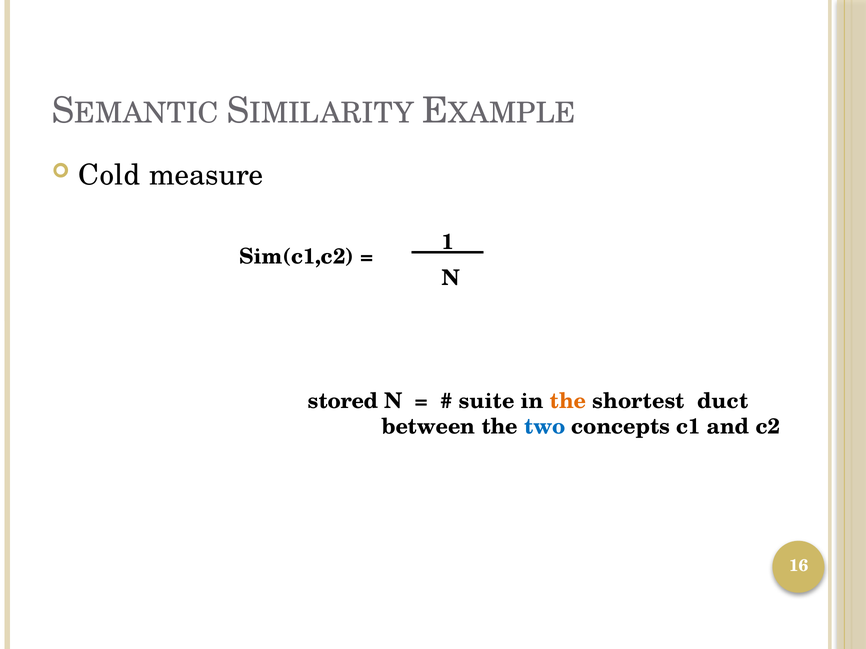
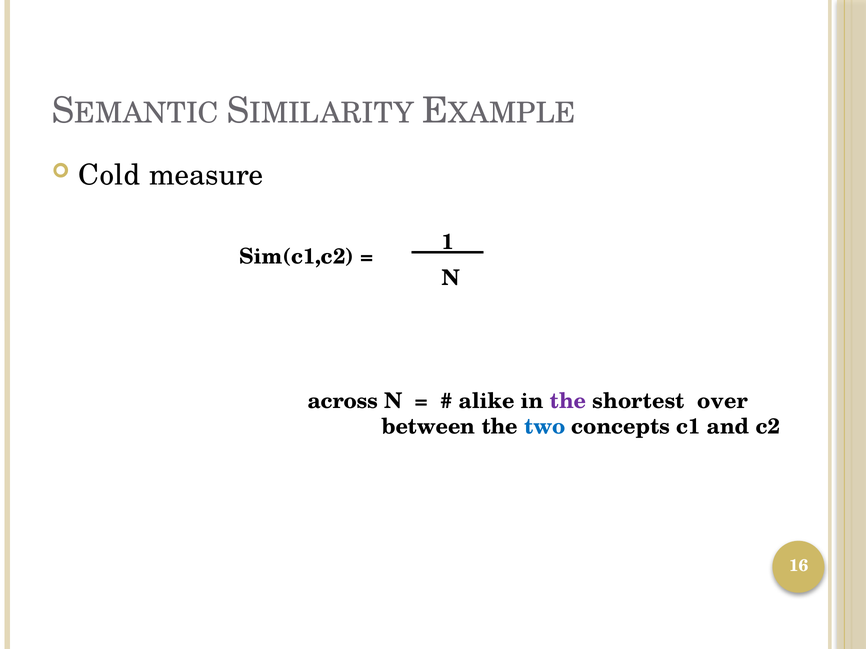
stored: stored -> across
suite: suite -> alike
the at (568, 401) colour: orange -> purple
duct: duct -> over
